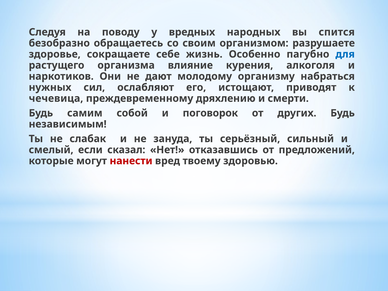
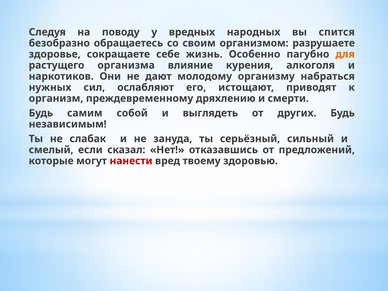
для colour: blue -> orange
чечевица: чечевица -> организм
поговорок: поговорок -> выглядеть
